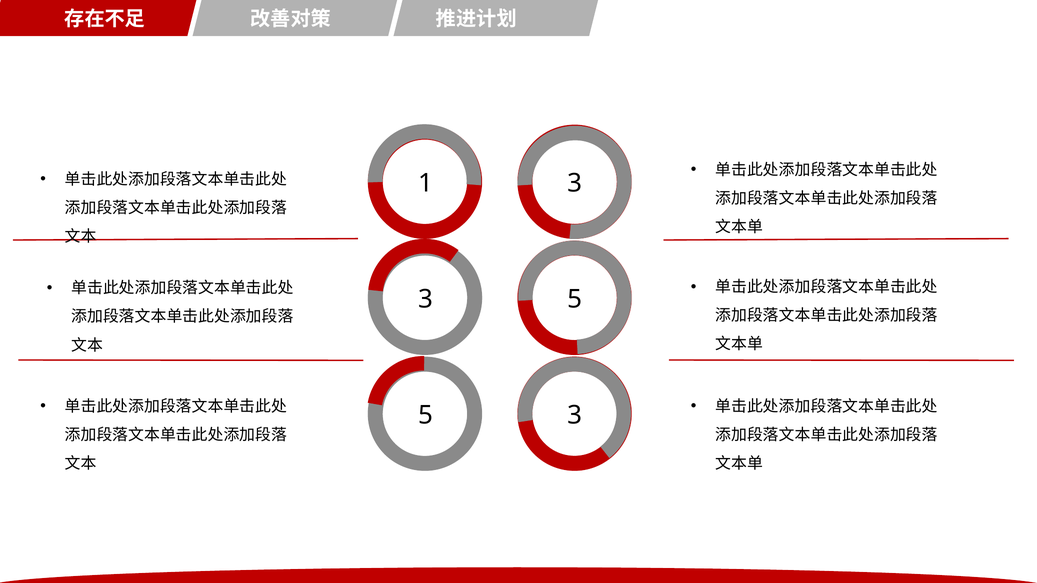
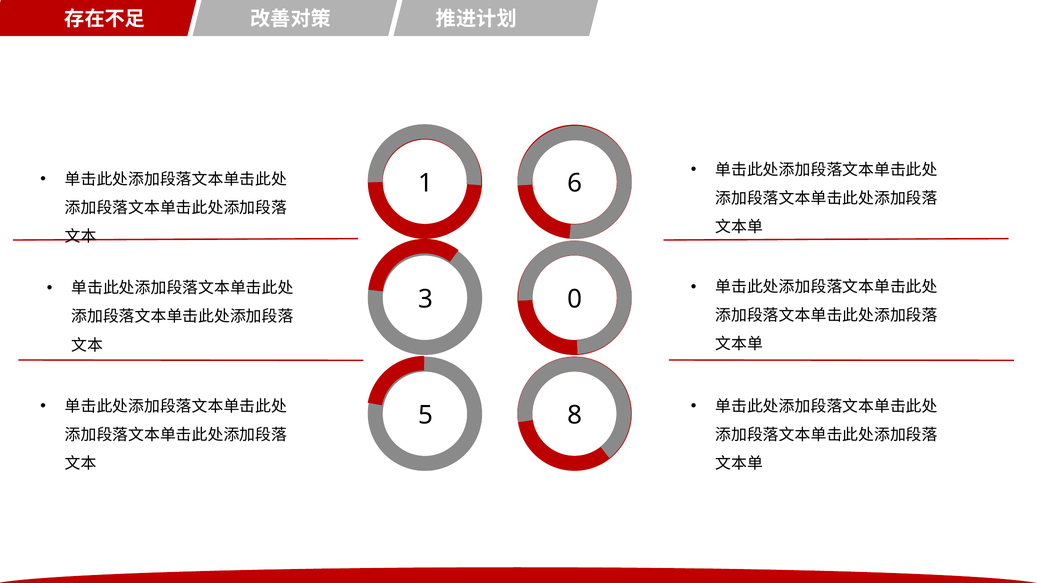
1 3: 3 -> 6
3 5: 5 -> 0
5 3: 3 -> 8
